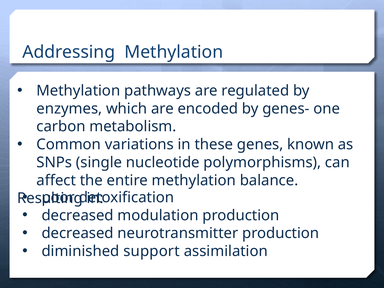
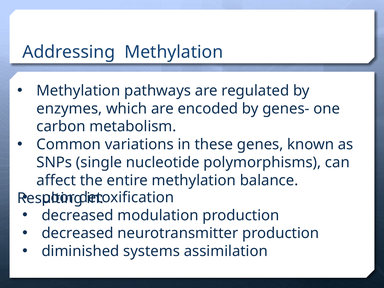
support: support -> systems
